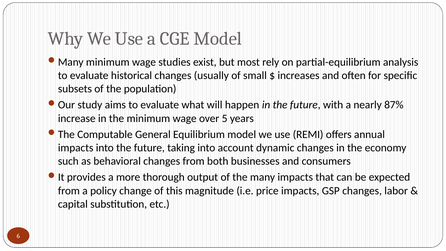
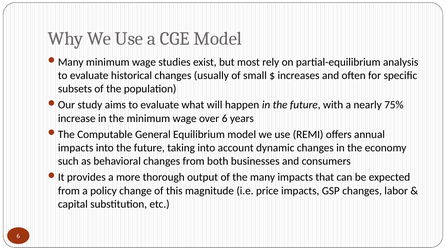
87%: 87% -> 75%
over 5: 5 -> 6
